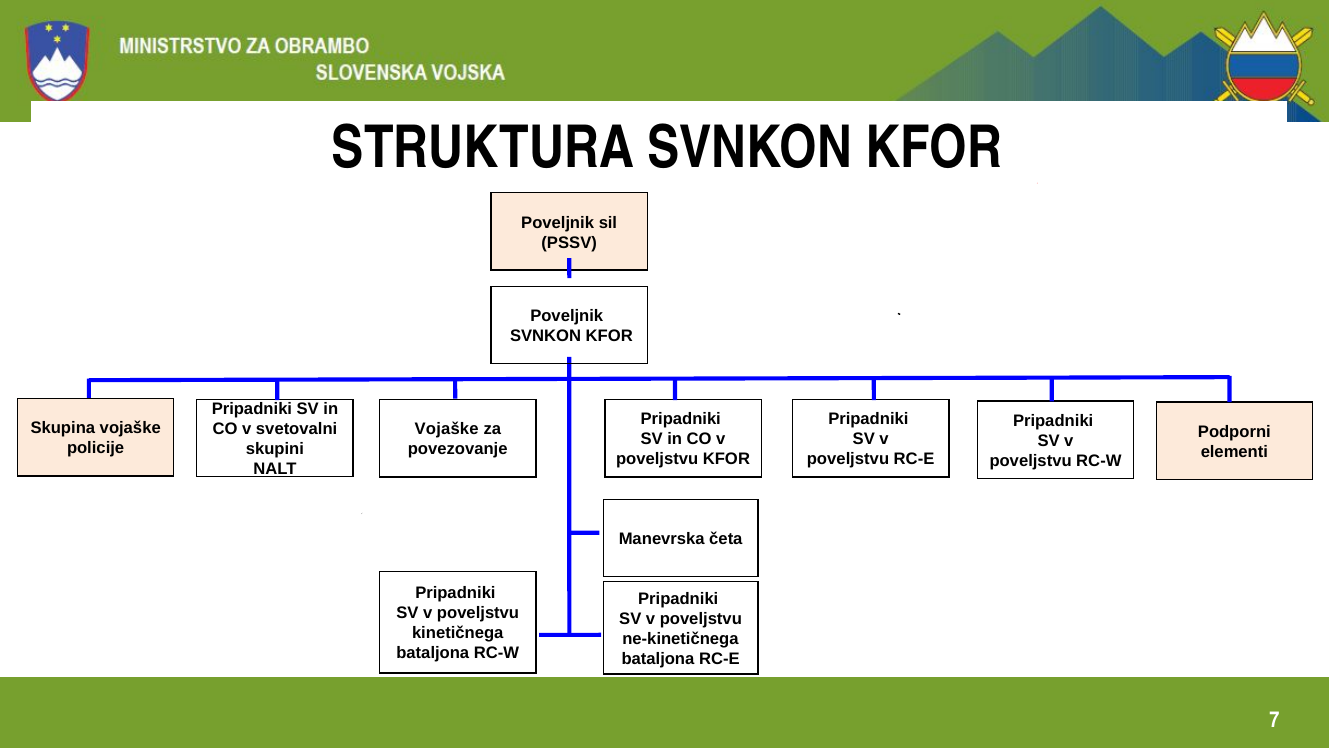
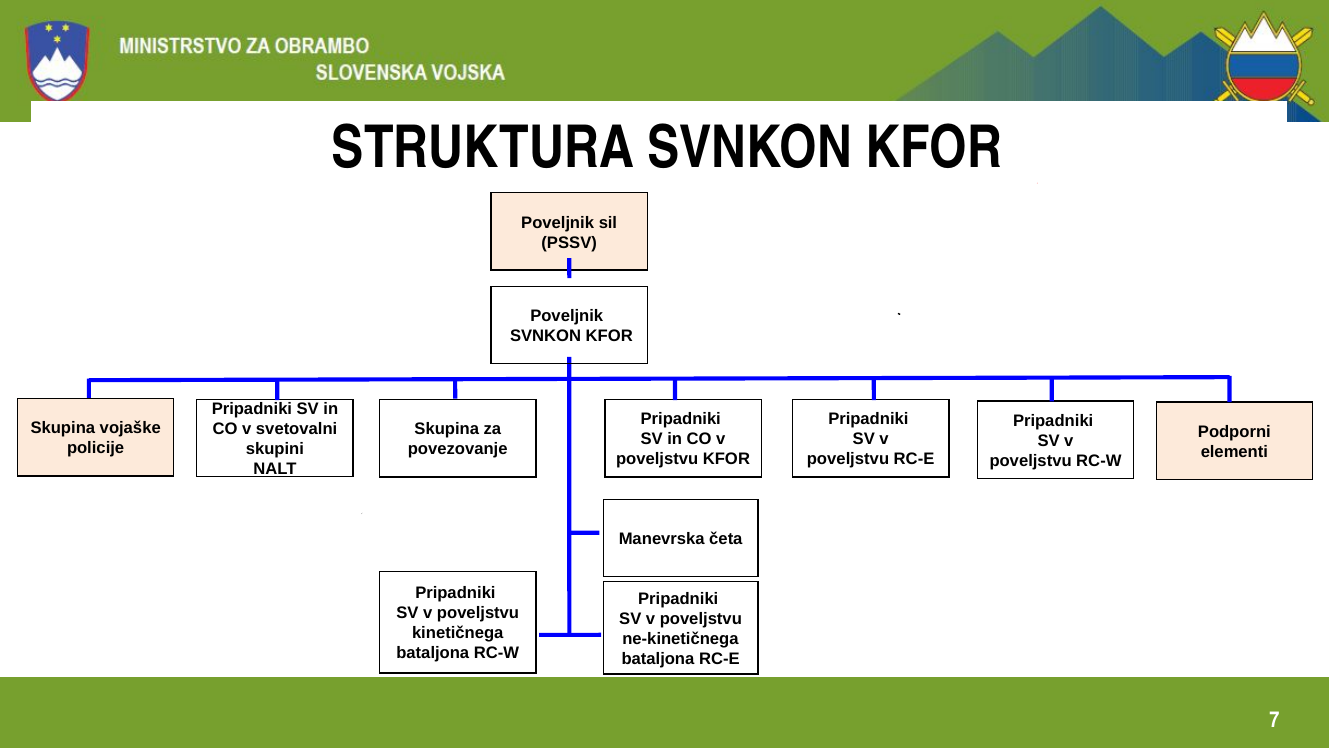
Vojaške at (447, 429): Vojaške -> Skupina
